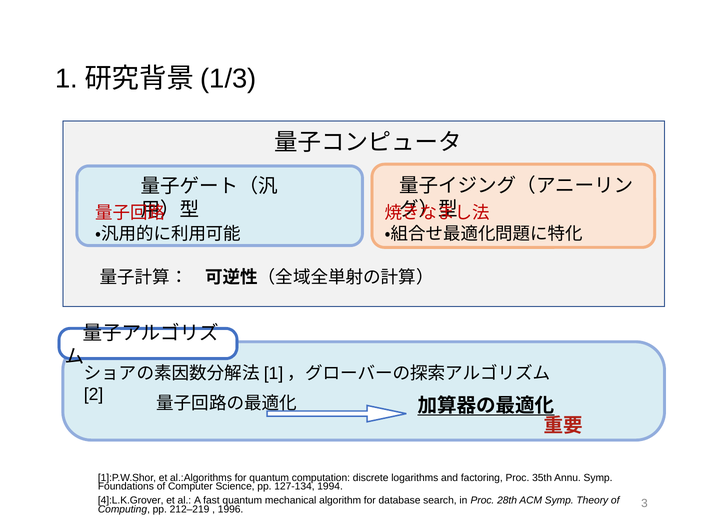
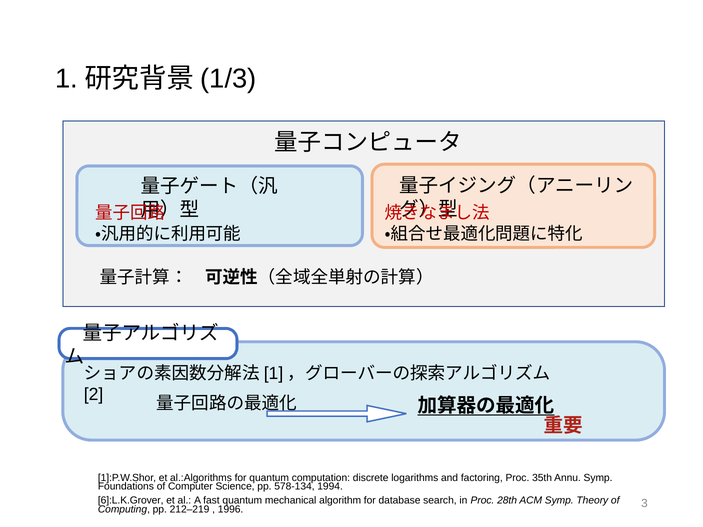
127-134: 127-134 -> 578-134
4]:L.K.Grover: 4]:L.K.Grover -> 6]:L.K.Grover
